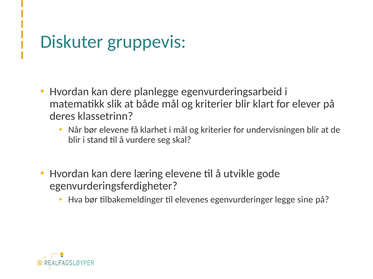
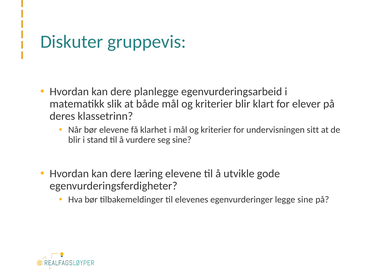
undervisningen blir: blir -> sitt
seg skal: skal -> sine
